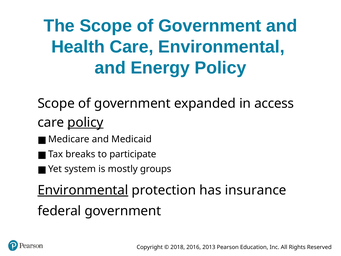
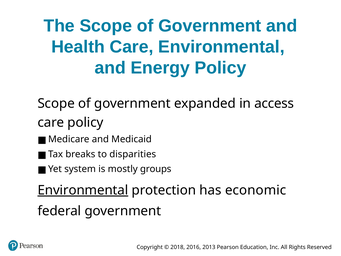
policy at (85, 122) underline: present -> none
participate: participate -> disparities
insurance: insurance -> economic
